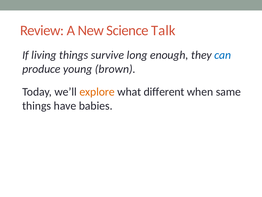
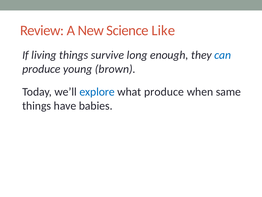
Talk: Talk -> Like
explore colour: orange -> blue
what different: different -> produce
